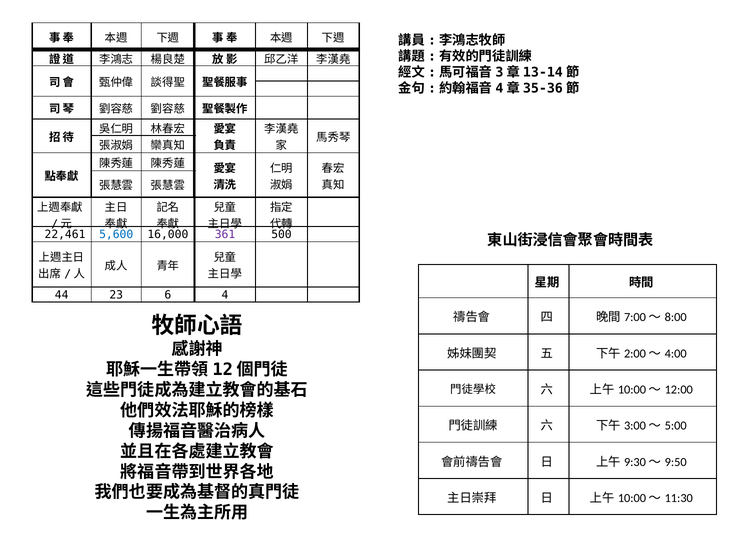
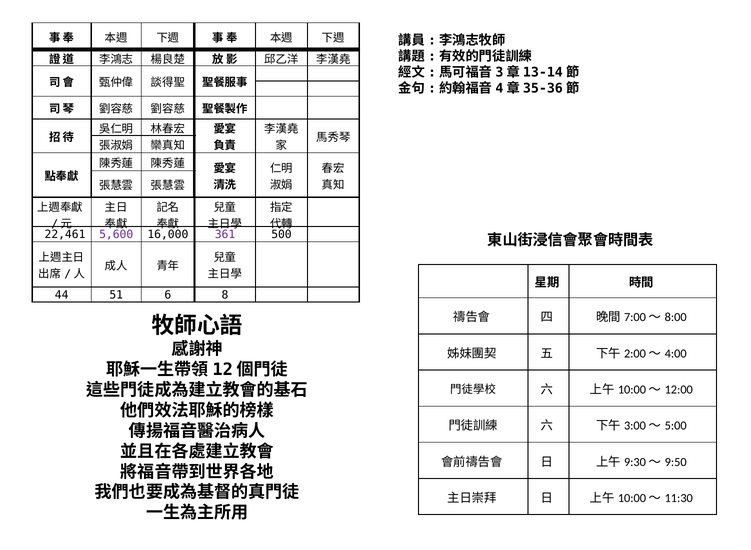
5,600 colour: blue -> purple
23: 23 -> 51
4: 4 -> 8
